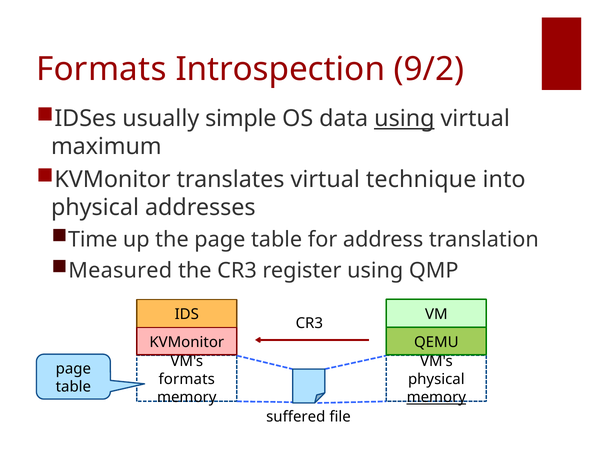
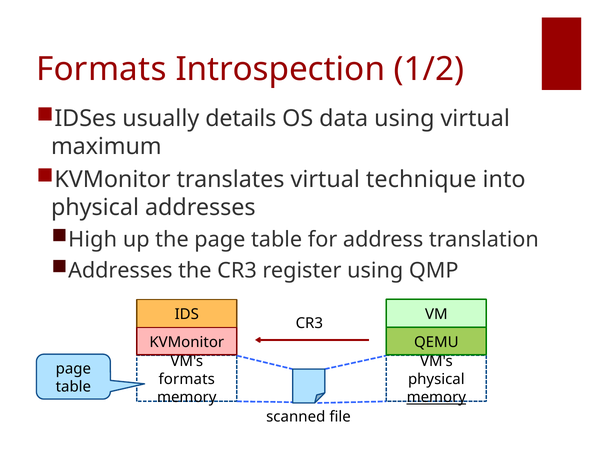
9/2: 9/2 -> 1/2
simple: simple -> details
using at (404, 119) underline: present -> none
Time: Time -> High
Measured at (120, 271): Measured -> Addresses
suffered: suffered -> scanned
